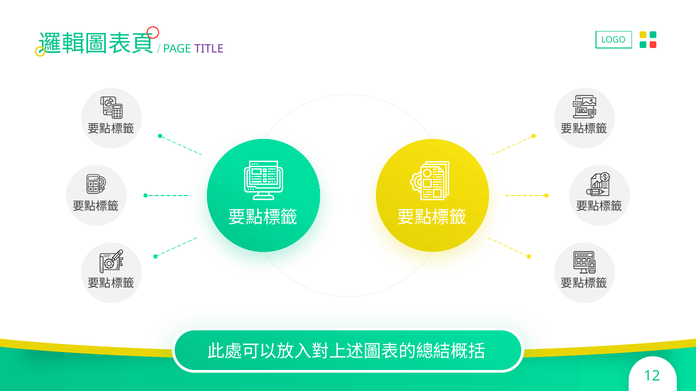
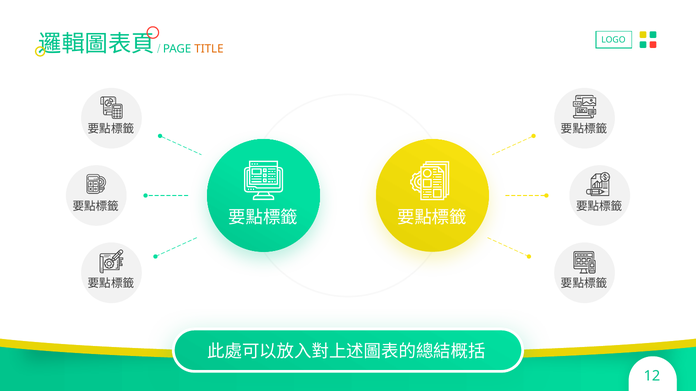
TITLE colour: purple -> orange
